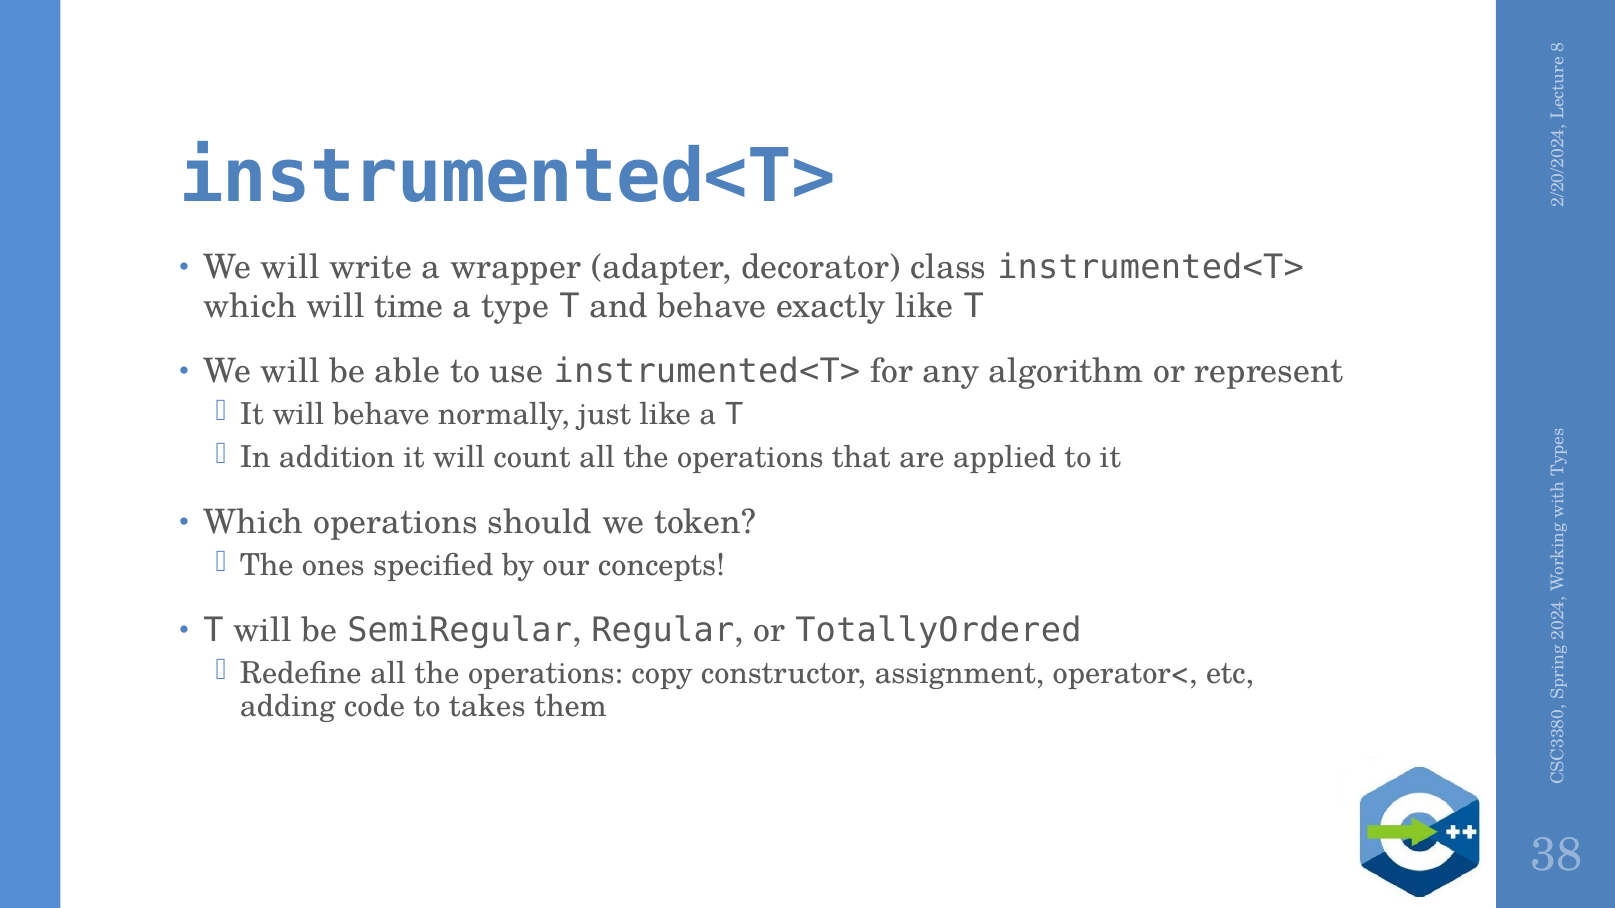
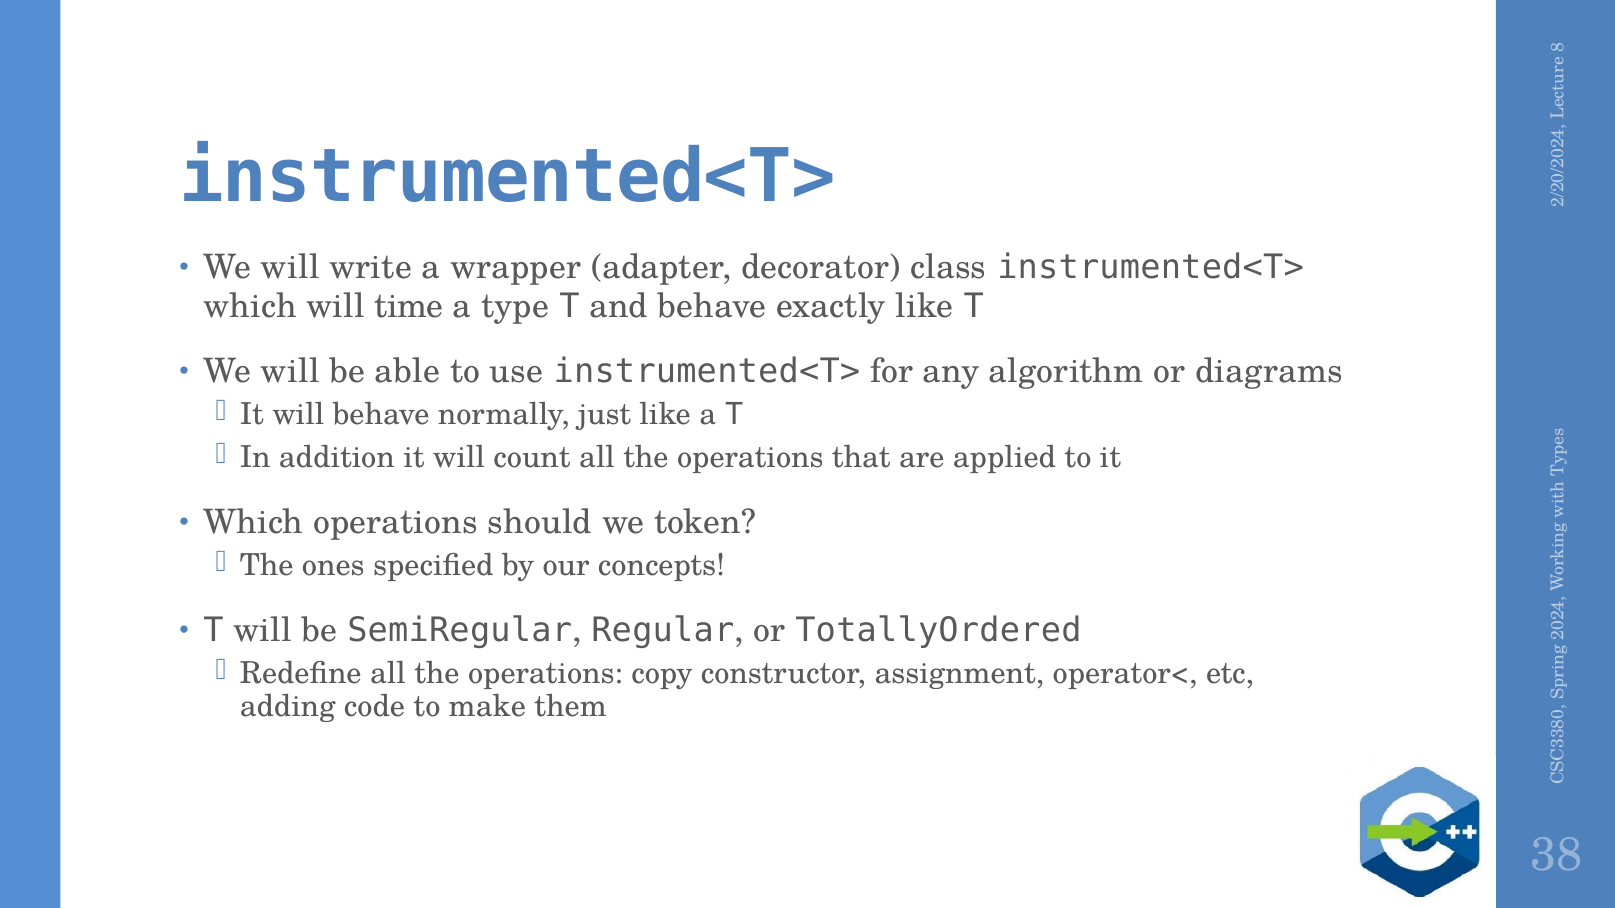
represent: represent -> diagrams
takes: takes -> make
